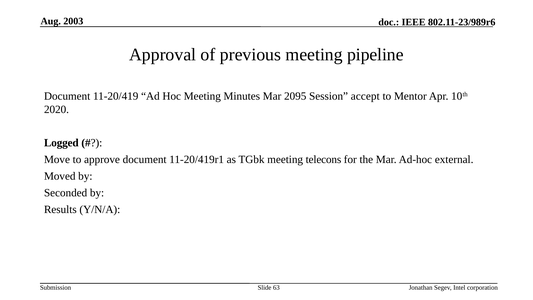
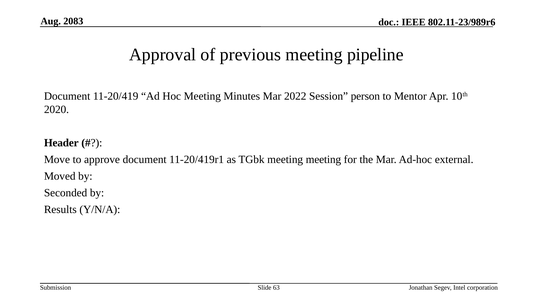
2003: 2003 -> 2083
2095: 2095 -> 2022
accept: accept -> person
Logged: Logged -> Header
meeting telecons: telecons -> meeting
